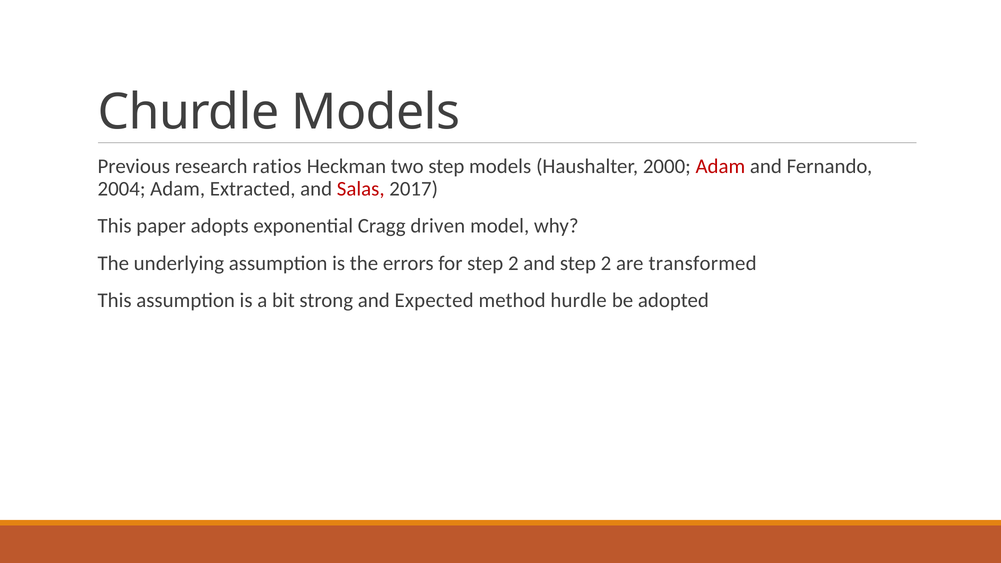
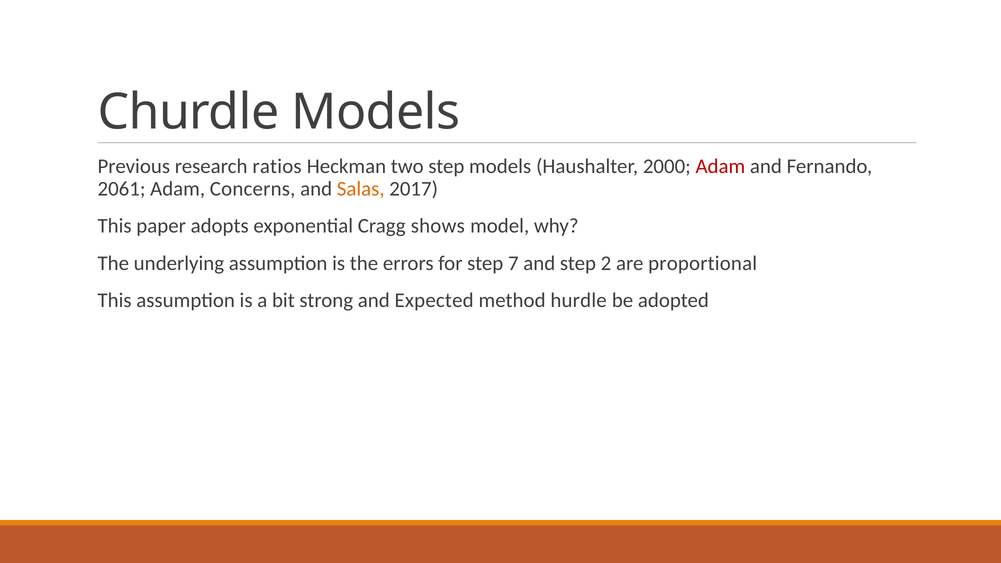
2004: 2004 -> 2061
Extracted: Extracted -> Concerns
Salas colour: red -> orange
driven: driven -> shows
for step 2: 2 -> 7
transformed: transformed -> proportional
